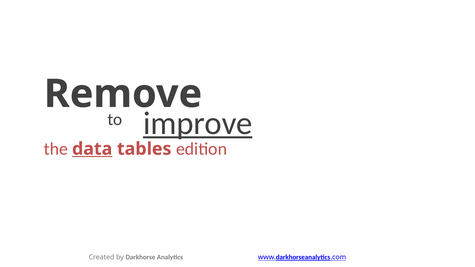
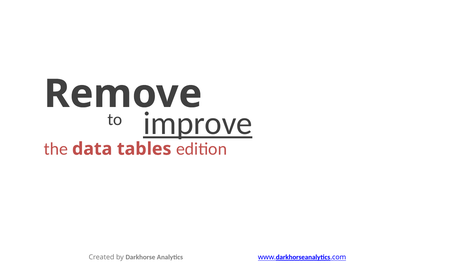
data underline: present -> none
